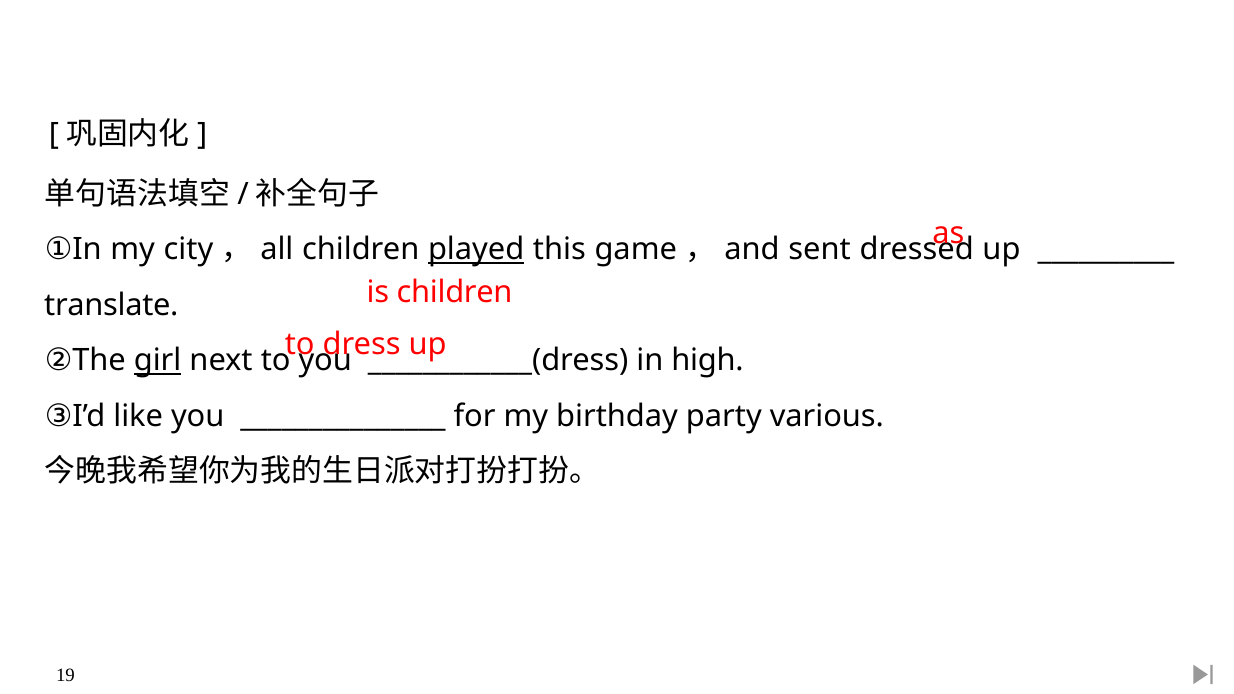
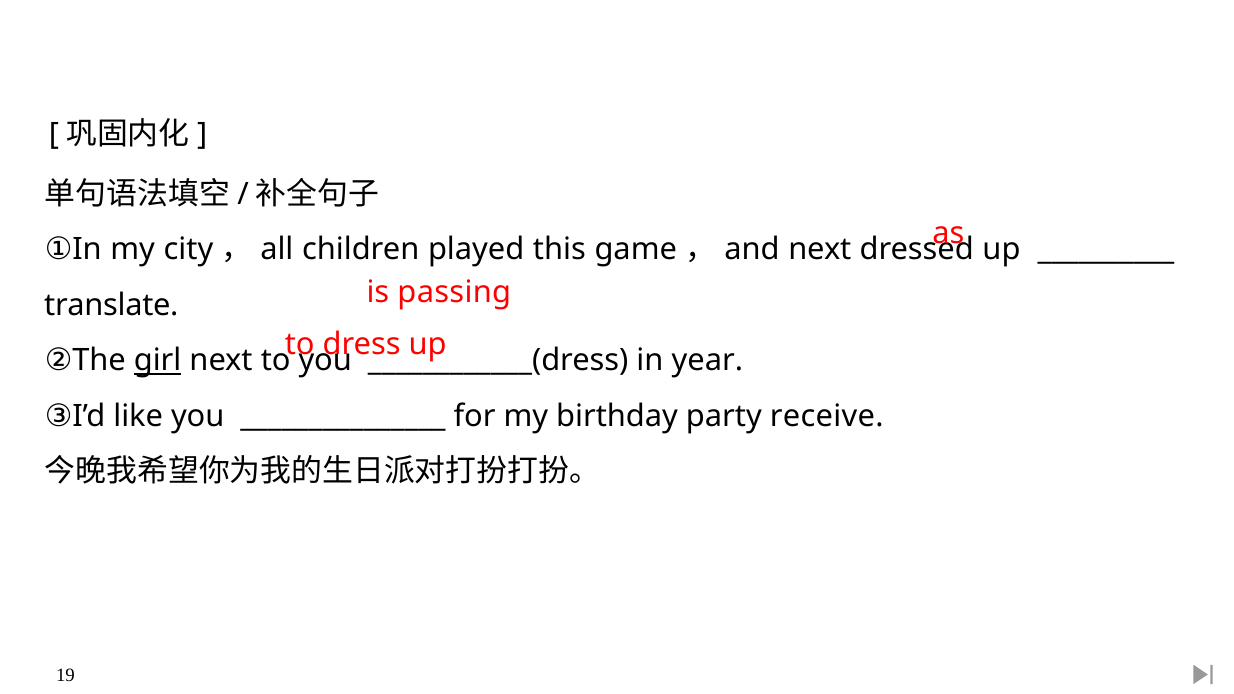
played underline: present -> none
sent at (820, 249): sent -> next
is children: children -> passing
high: high -> year
various: various -> receive
